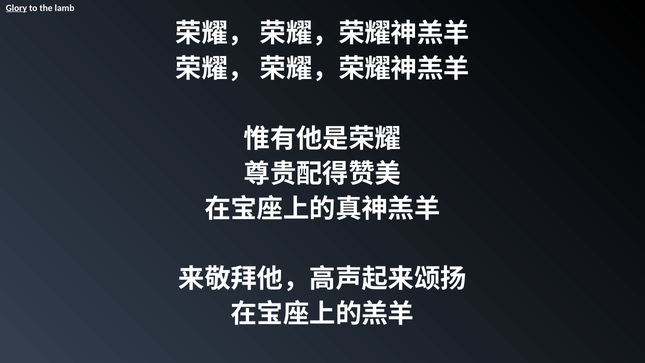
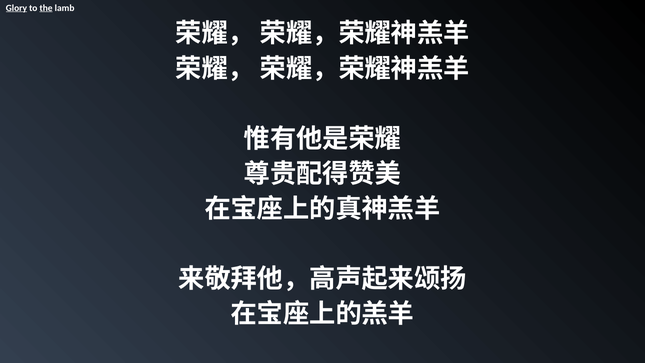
the underline: none -> present
